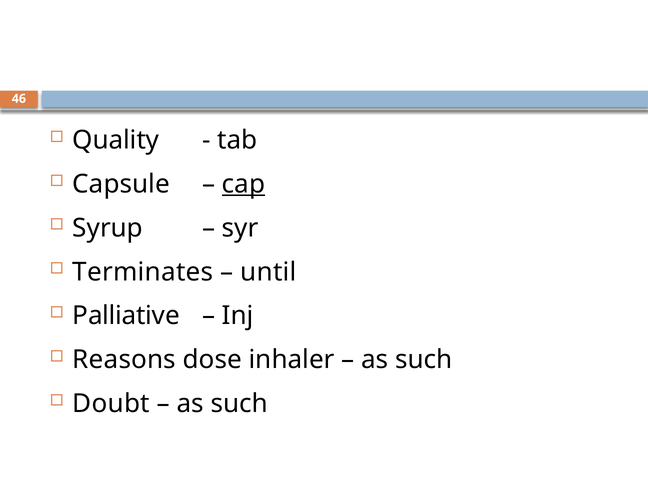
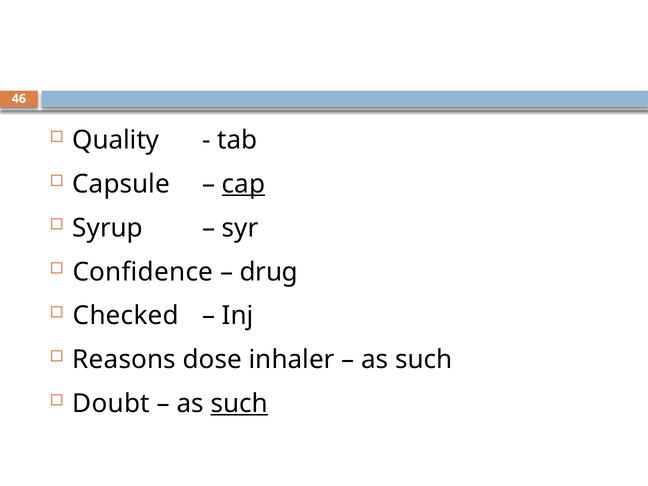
Terminates: Terminates -> Confidence
until: until -> drug
Palliative: Palliative -> Checked
such at (239, 404) underline: none -> present
